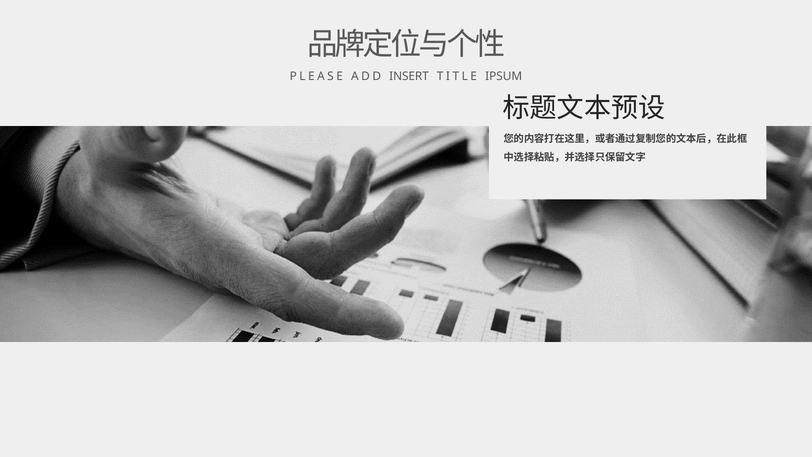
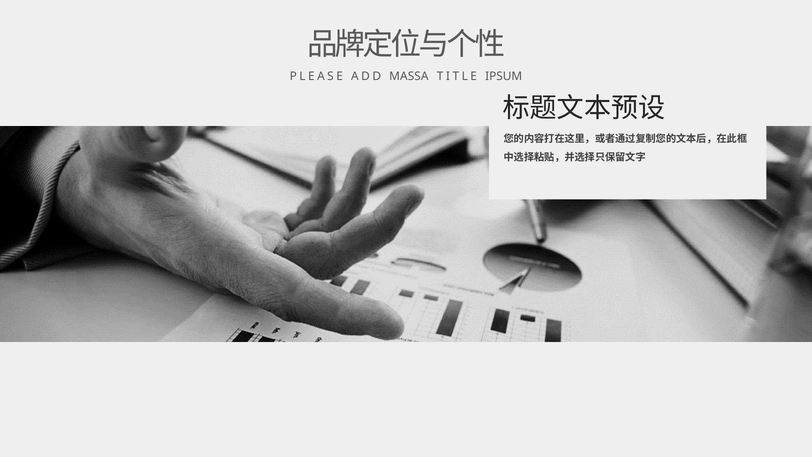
INSERT: INSERT -> MASSA
